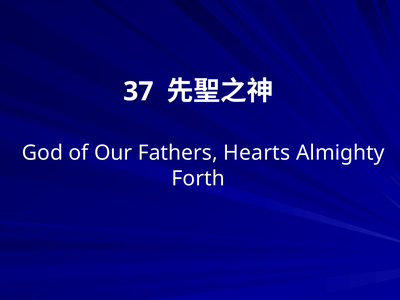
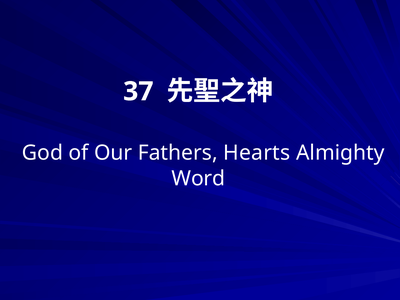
Forth: Forth -> Word
